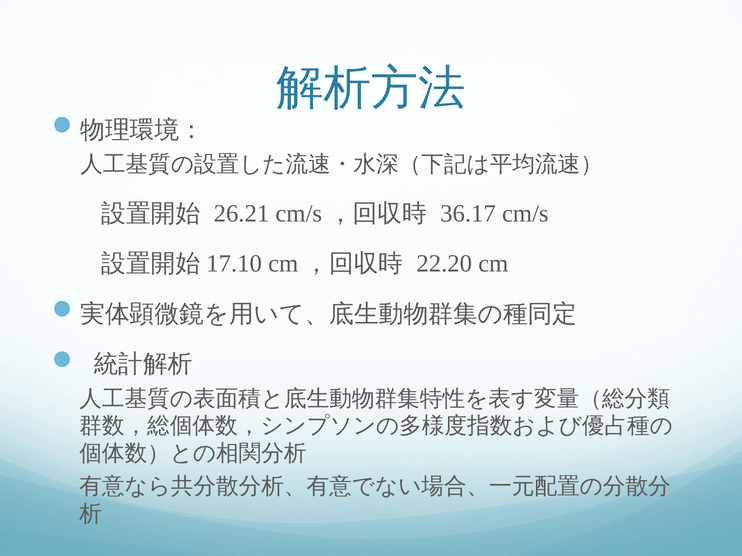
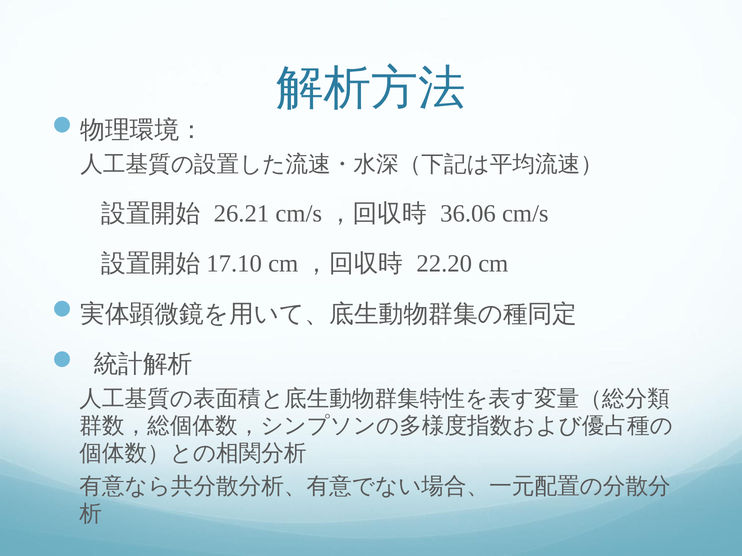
36.17: 36.17 -> 36.06
